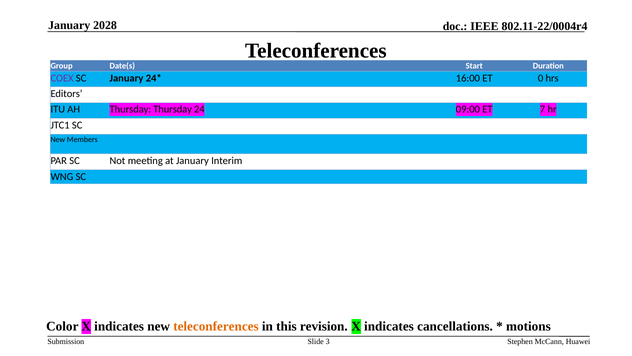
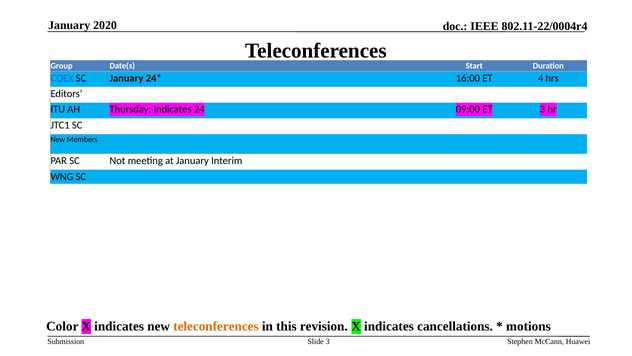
2028: 2028 -> 2020
COEX colour: purple -> blue
0: 0 -> 4
Thursday Thursday: Thursday -> Indicates
ET 7: 7 -> 3
